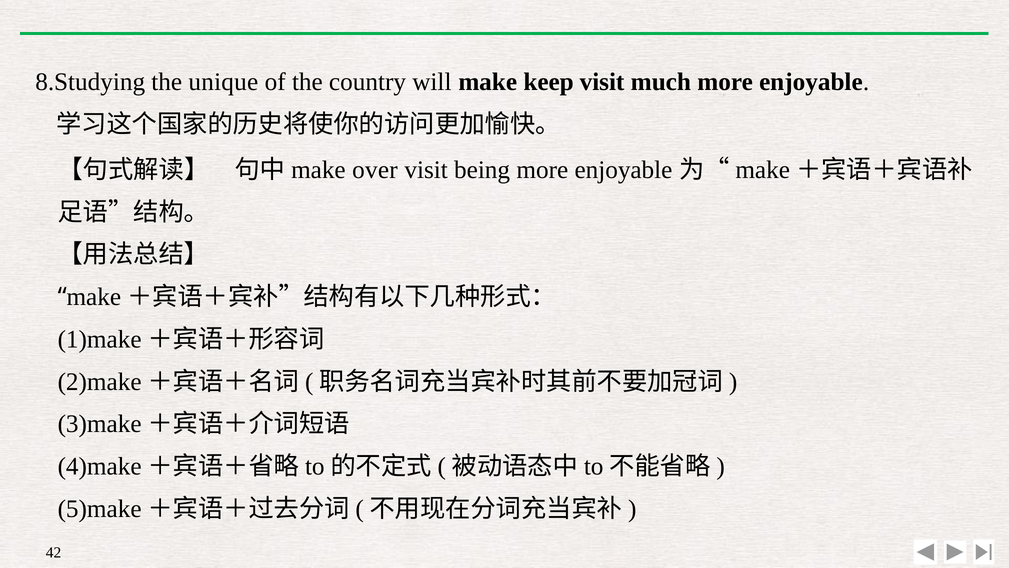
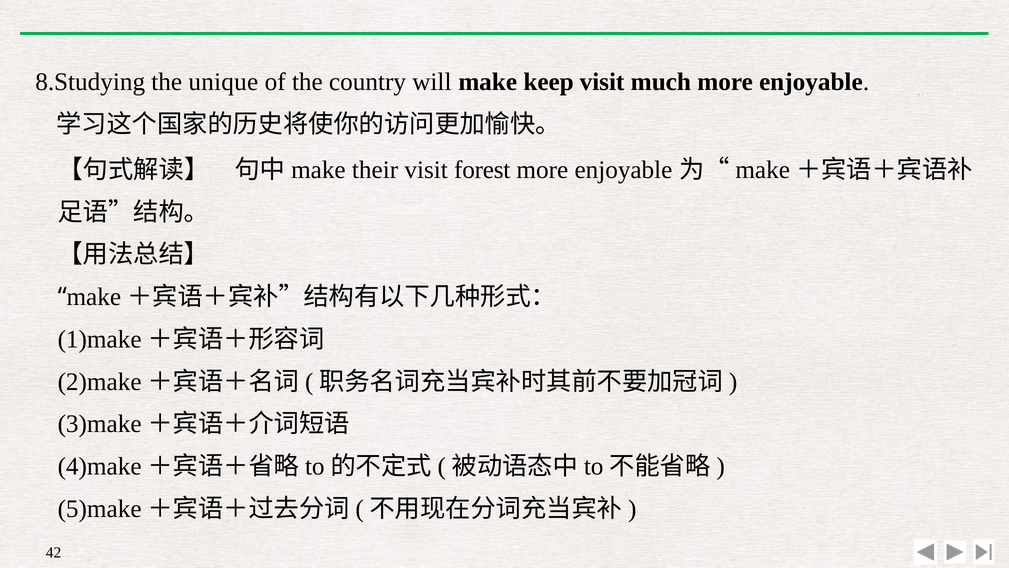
over: over -> their
being: being -> forest
